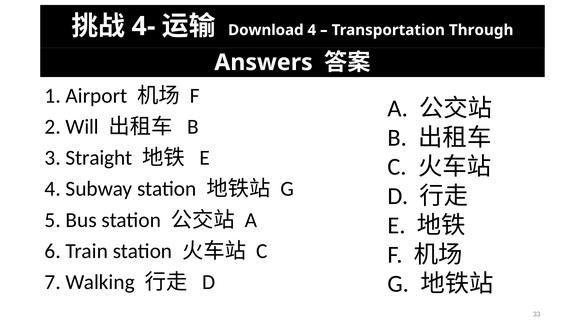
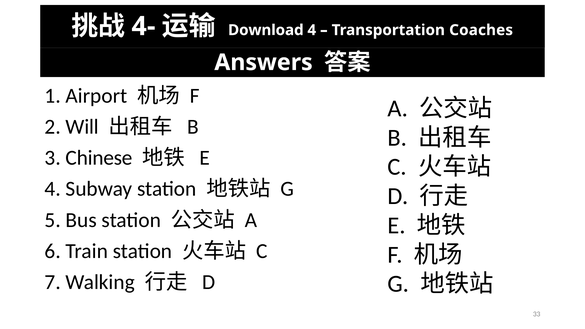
Through: Through -> Coaches
Straight: Straight -> Chinese
